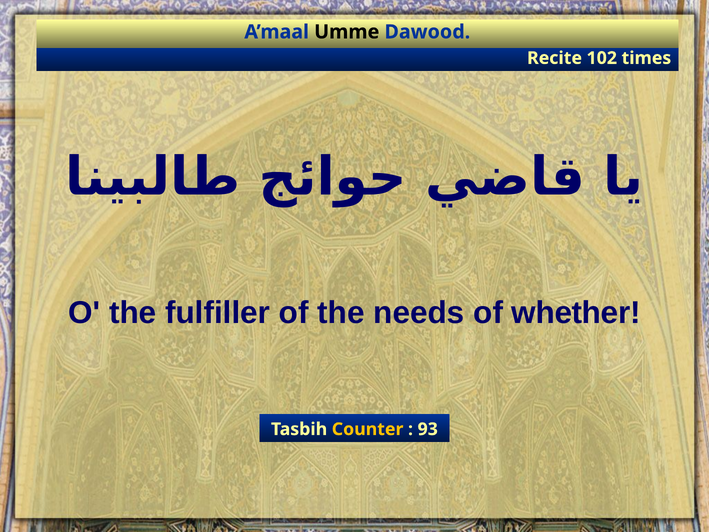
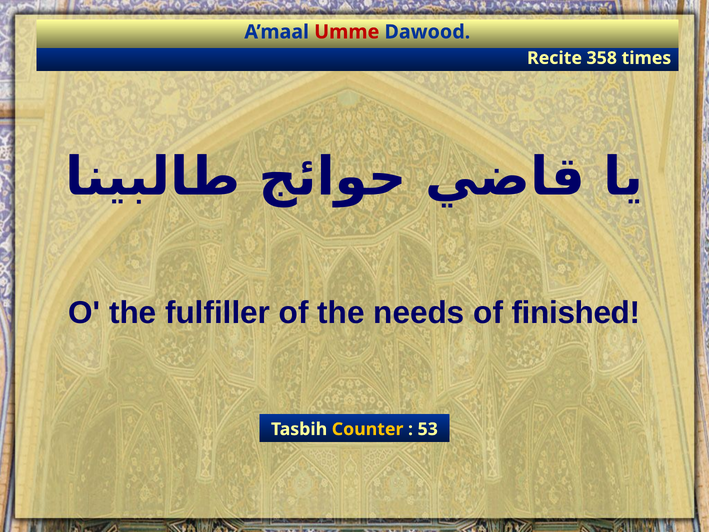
Umme colour: black -> red
102: 102 -> 358
whether: whether -> finished
93: 93 -> 53
